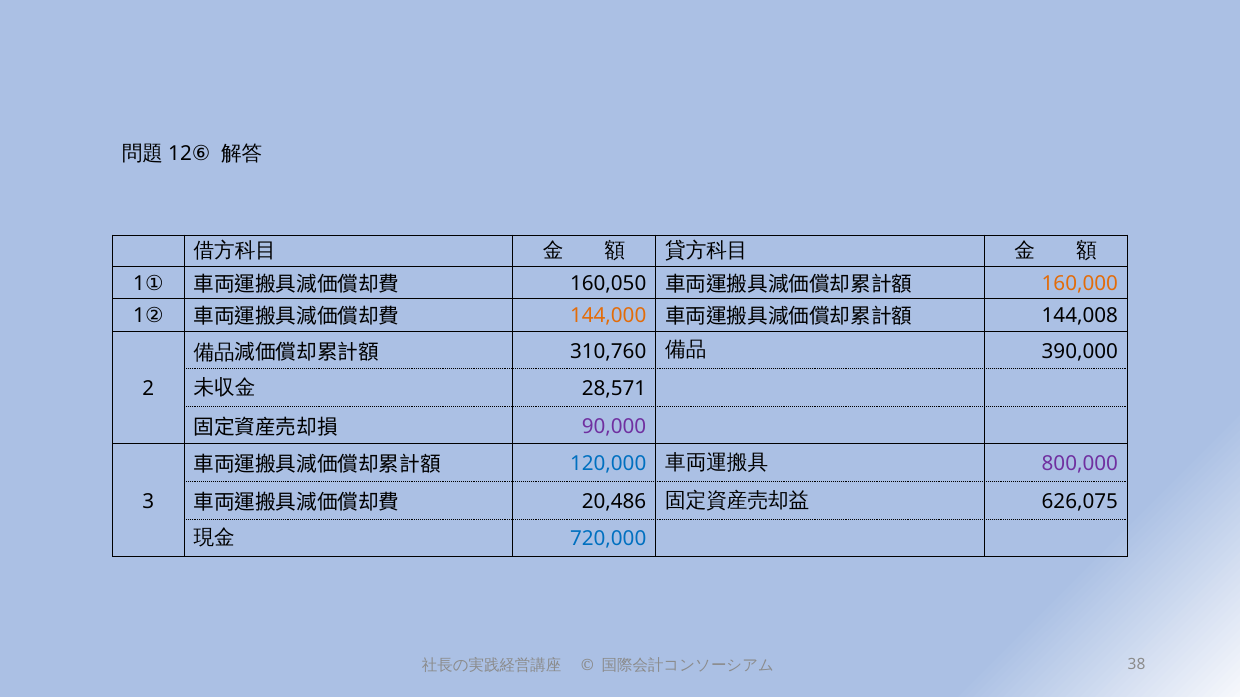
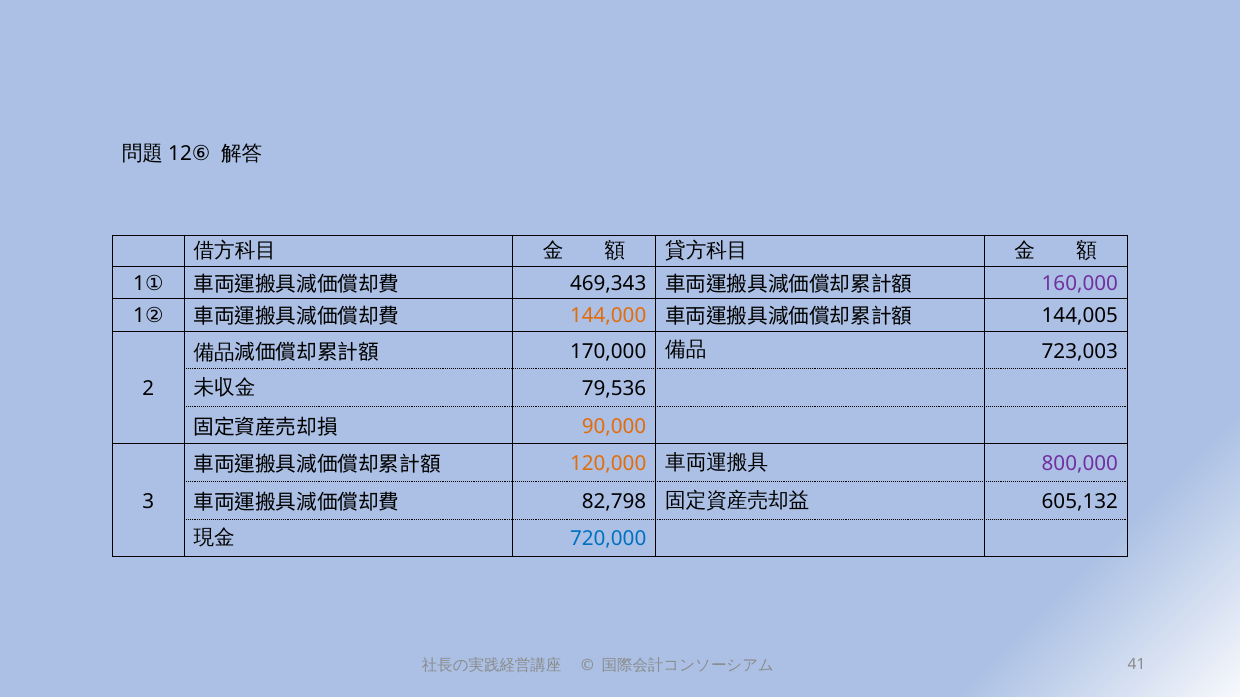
160,050: 160,050 -> 469,343
160,000 colour: orange -> purple
144,008: 144,008 -> 144,005
310,760: 310,760 -> 170,000
390,000: 390,000 -> 723,003
28,571: 28,571 -> 79,536
90,000 colour: purple -> orange
120,000 colour: blue -> orange
20,486: 20,486 -> 82,798
626,075: 626,075 -> 605,132
38: 38 -> 41
